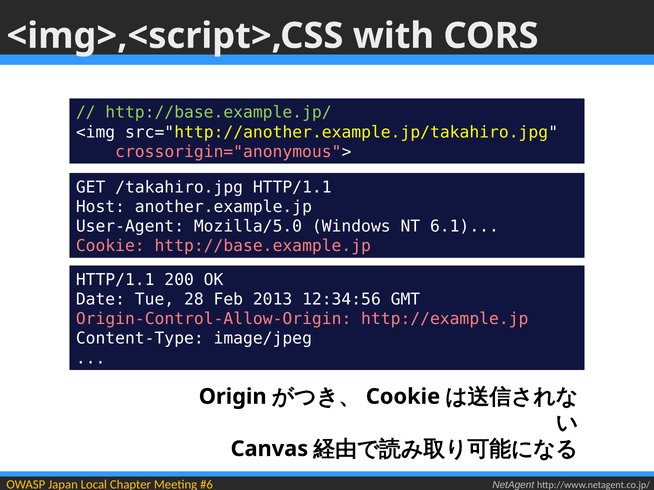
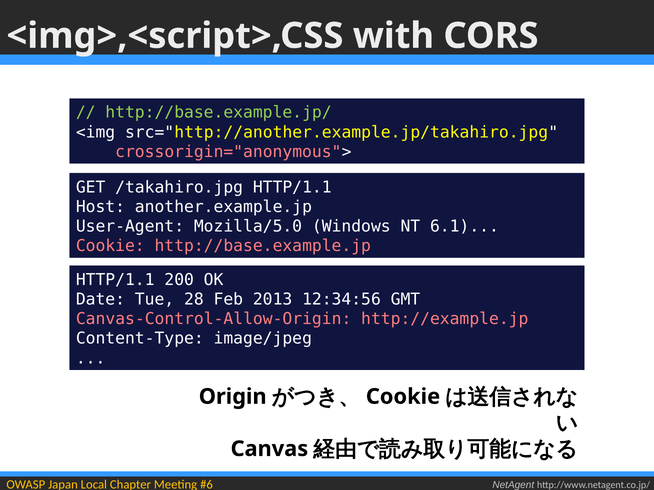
Origin-Control-Allow-Origin: Origin-Control-Allow-Origin -> Canvas-Control-Allow-Origin
